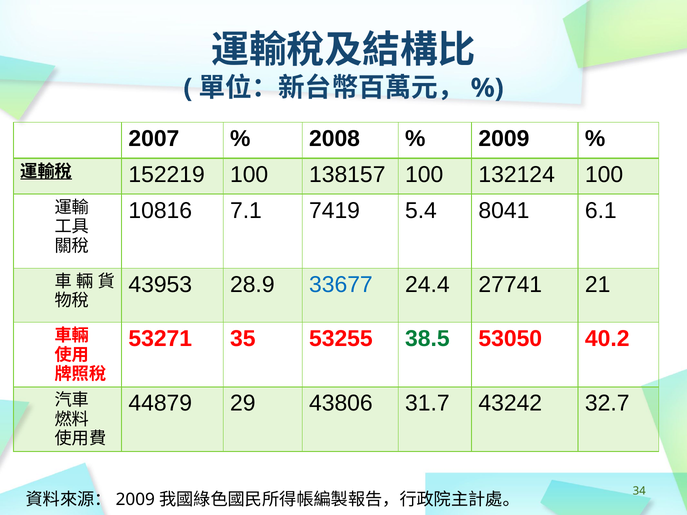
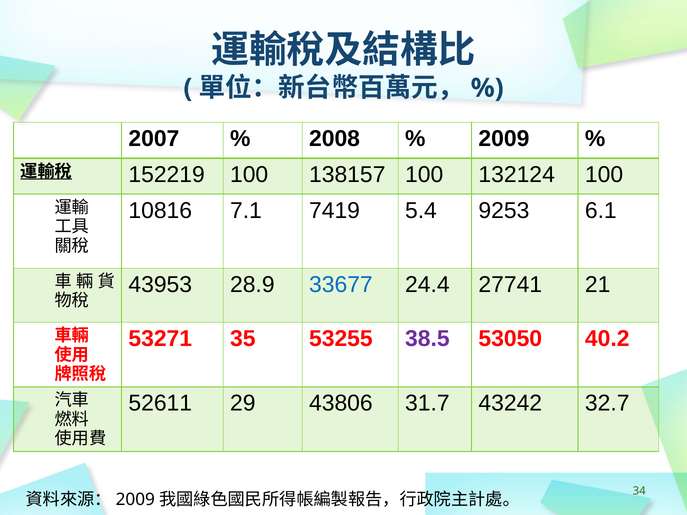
8041: 8041 -> 9253
38.5 colour: green -> purple
44879: 44879 -> 52611
